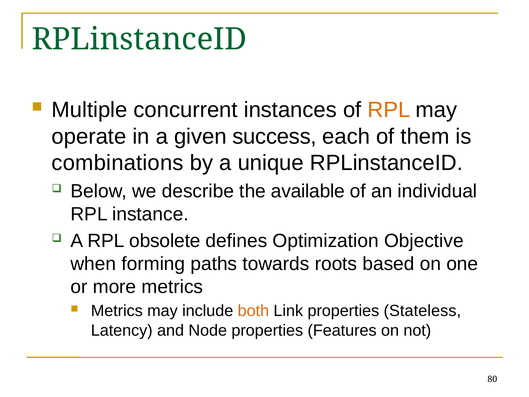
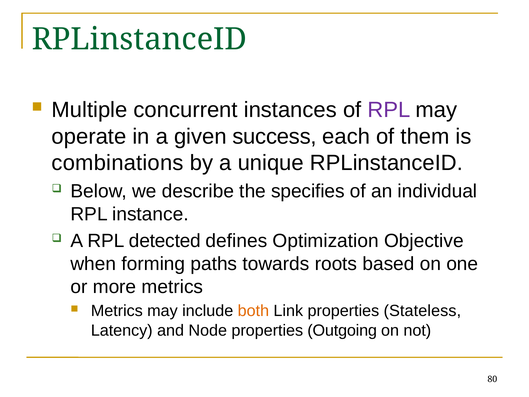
RPL at (389, 110) colour: orange -> purple
available: available -> specifies
obsolete: obsolete -> detected
Features: Features -> Outgoing
